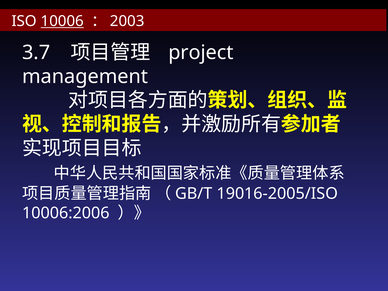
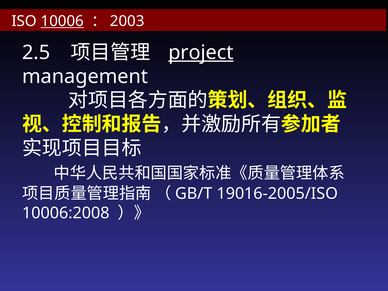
3.7: 3.7 -> 2.5
project underline: none -> present
10006:2006: 10006:2006 -> 10006:2008
